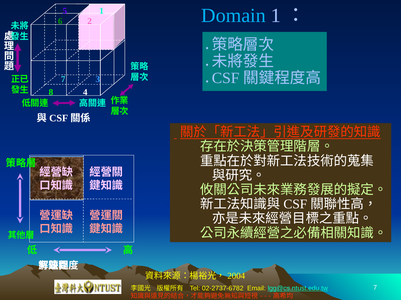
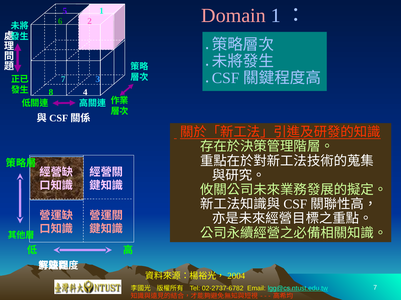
Domain colour: light blue -> pink
